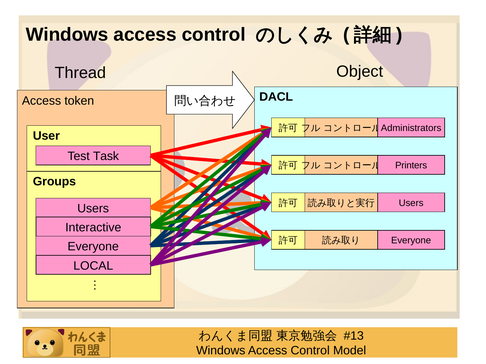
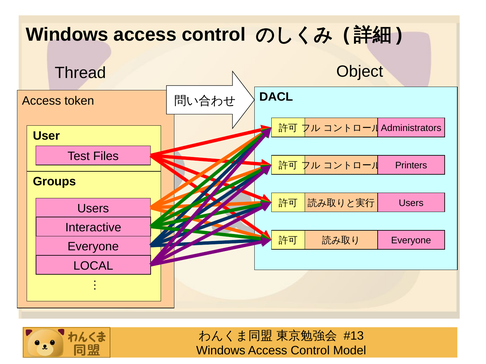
Task: Task -> Files
